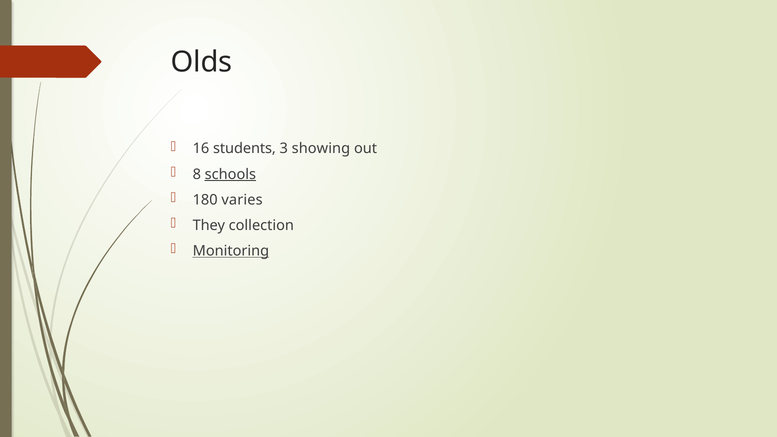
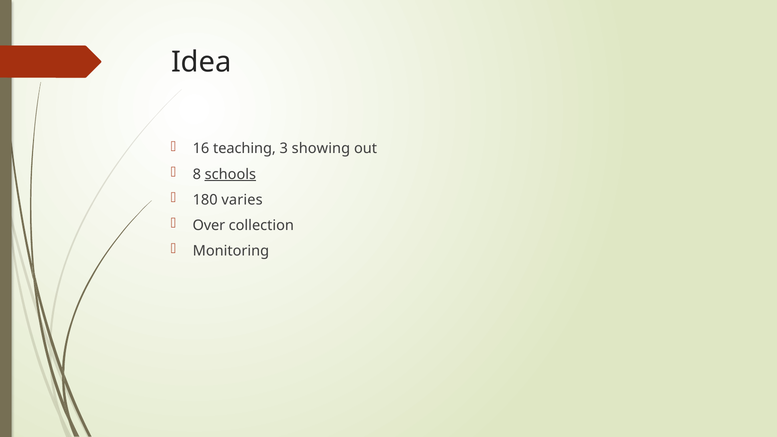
Olds: Olds -> Idea
students: students -> teaching
They: They -> Over
Monitoring underline: present -> none
